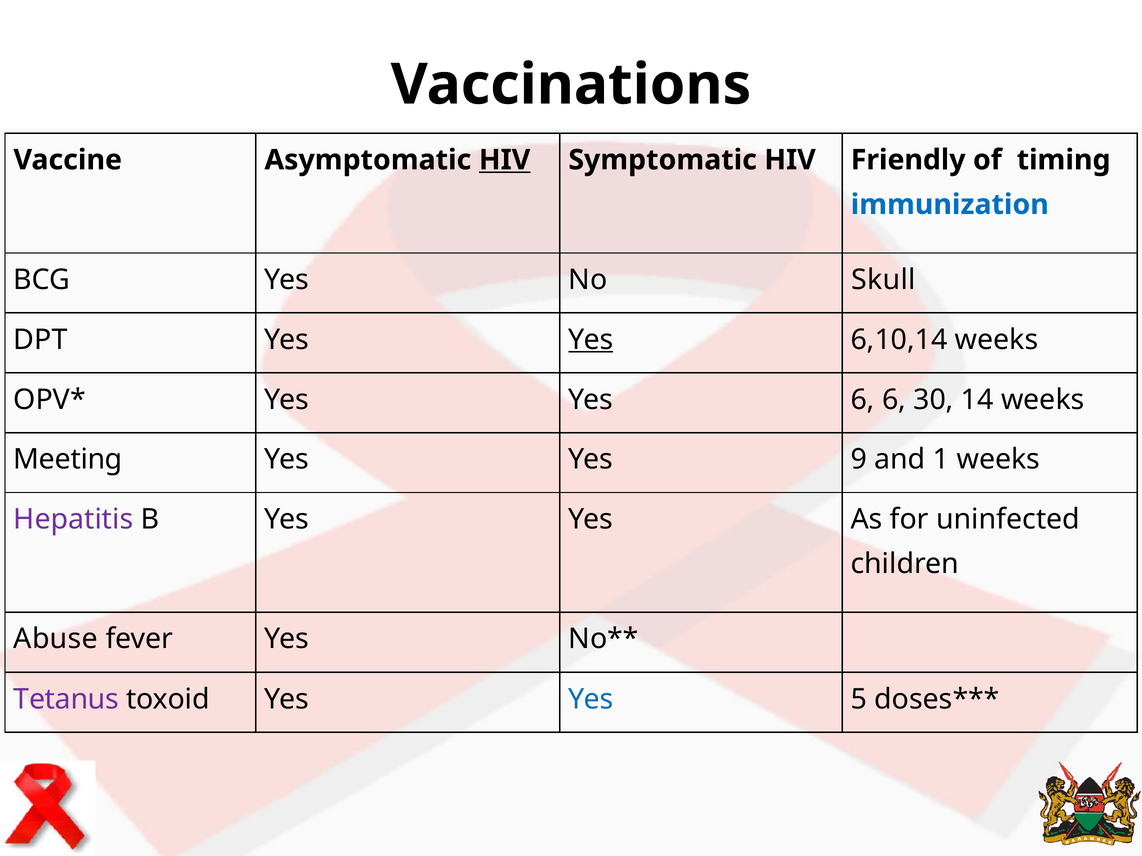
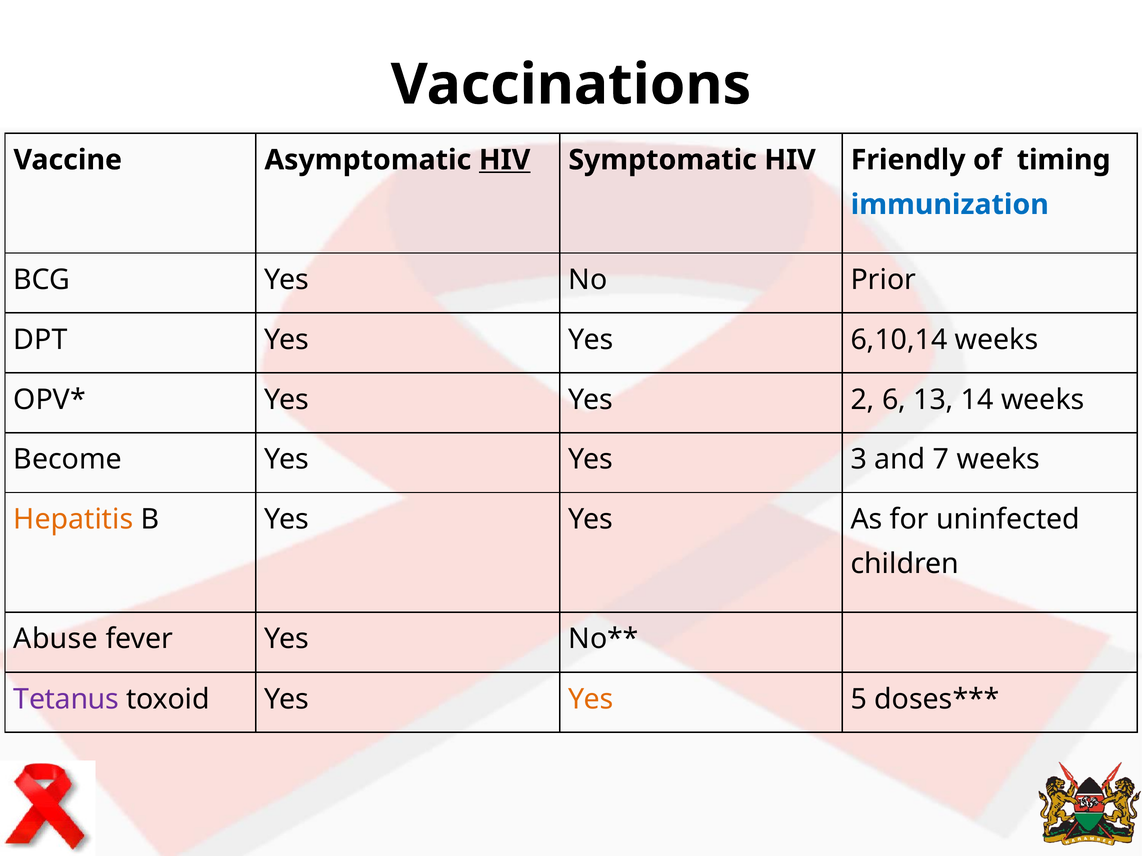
Skull: Skull -> Prior
Yes at (591, 340) underline: present -> none
Yes 6: 6 -> 2
30: 30 -> 13
Meeting: Meeting -> Become
9: 9 -> 3
1: 1 -> 7
Hepatitis colour: purple -> orange
Yes at (591, 700) colour: blue -> orange
